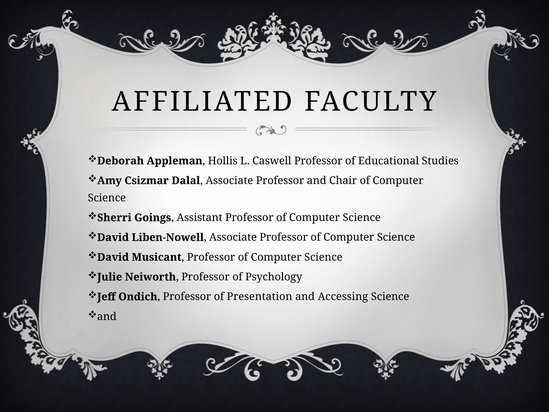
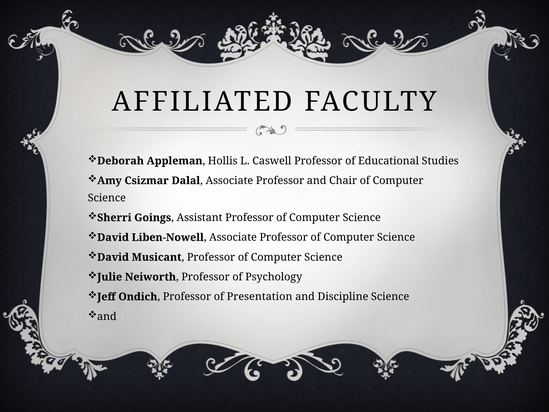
Accessing: Accessing -> Discipline
